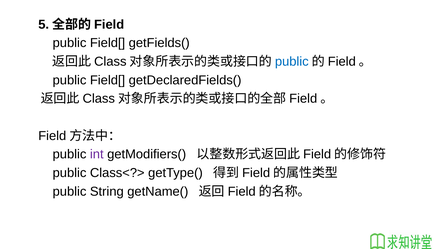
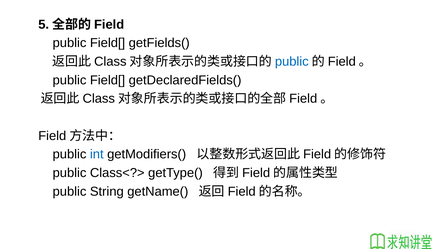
int colour: purple -> blue
